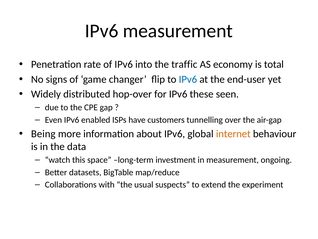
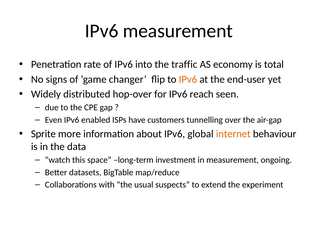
IPv6 at (188, 79) colour: blue -> orange
these: these -> reach
Being: Being -> Sprite
